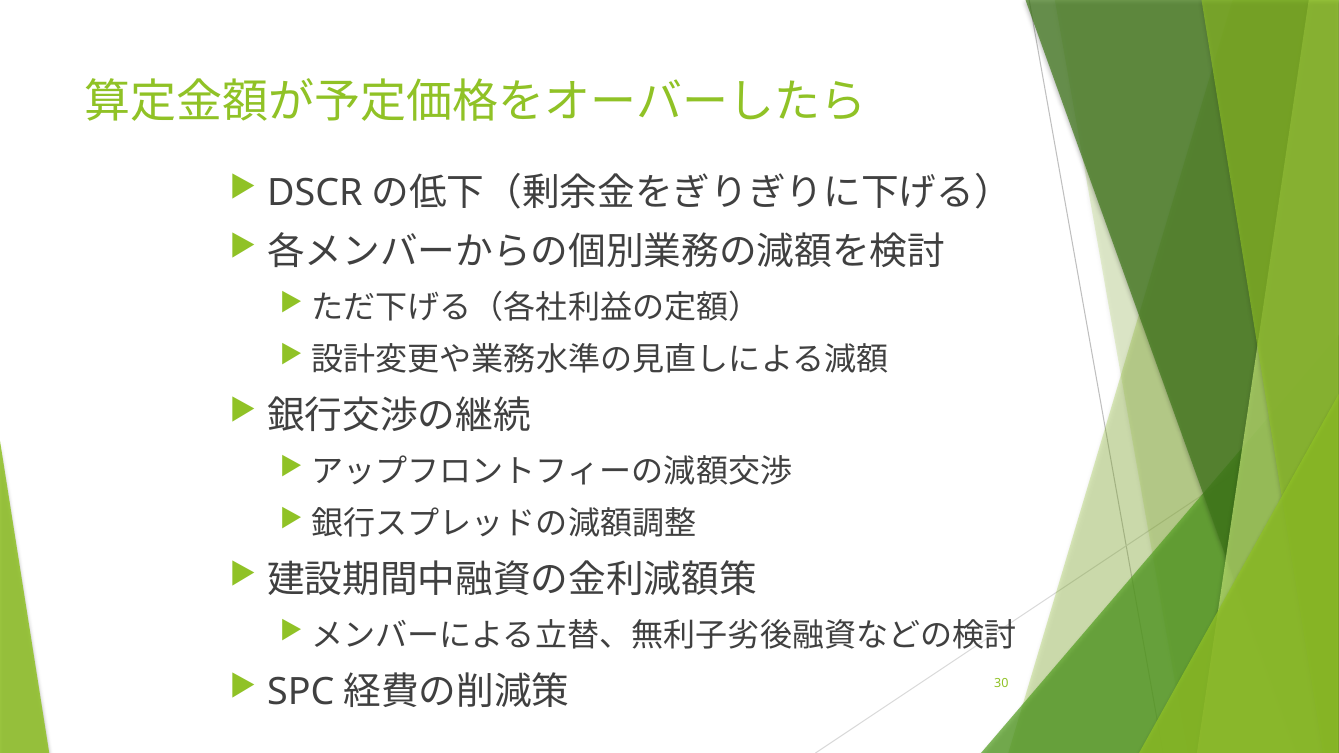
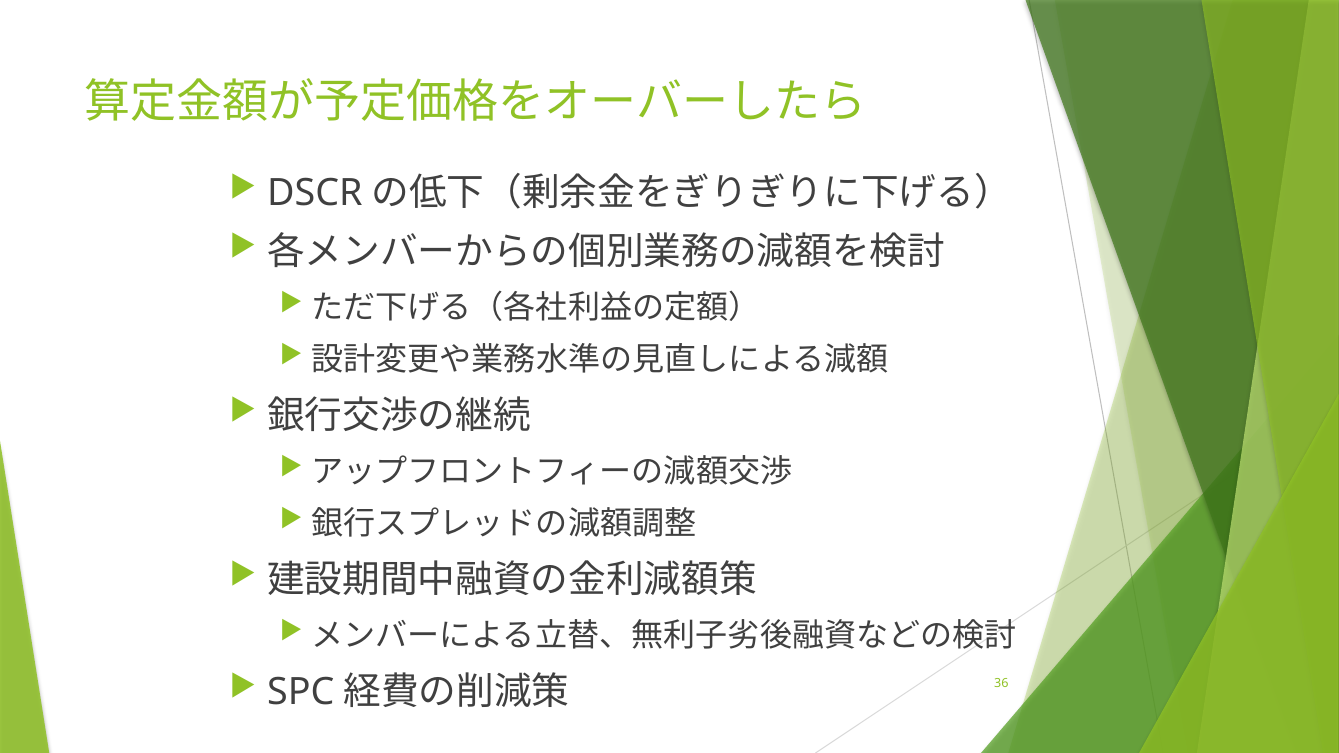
30: 30 -> 36
